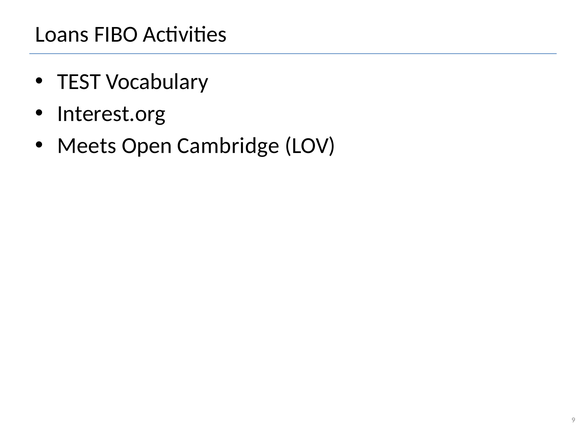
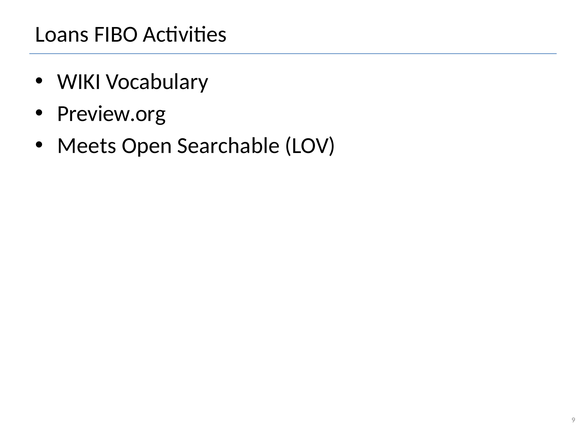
TEST: TEST -> WIKI
Interest.org: Interest.org -> Preview.org
Cambridge: Cambridge -> Searchable
